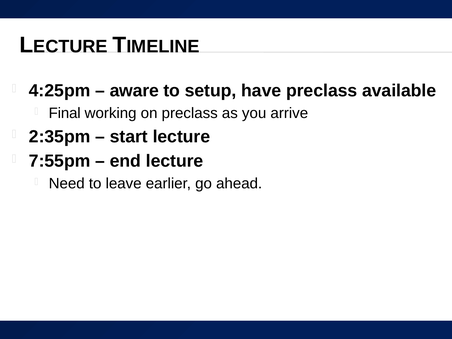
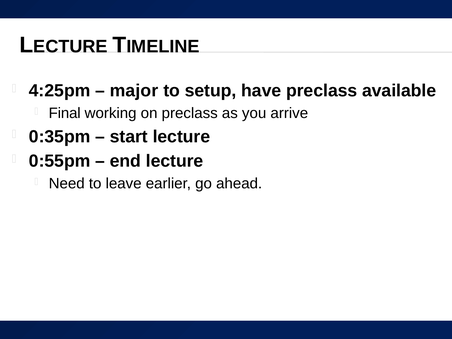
aware: aware -> major
2:35pm: 2:35pm -> 0:35pm
7:55pm: 7:55pm -> 0:55pm
